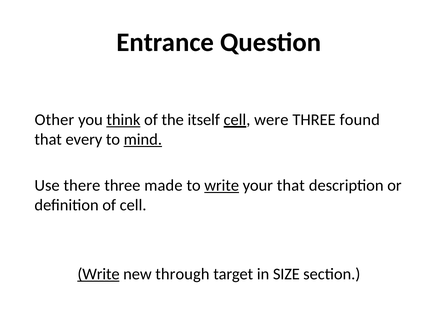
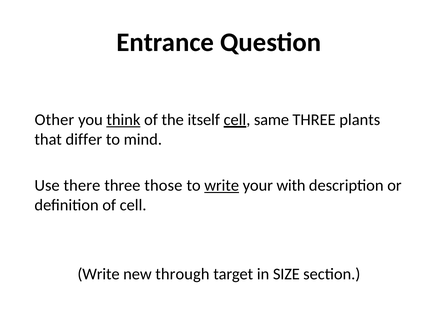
were: were -> same
found: found -> plants
every: every -> differ
mind underline: present -> none
made: made -> those
your that: that -> with
Write at (99, 274) underline: present -> none
